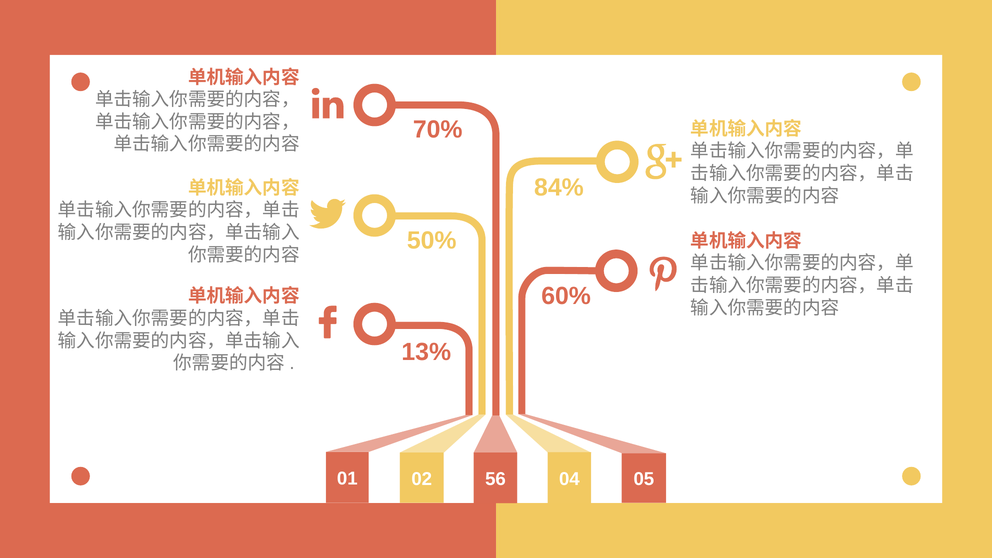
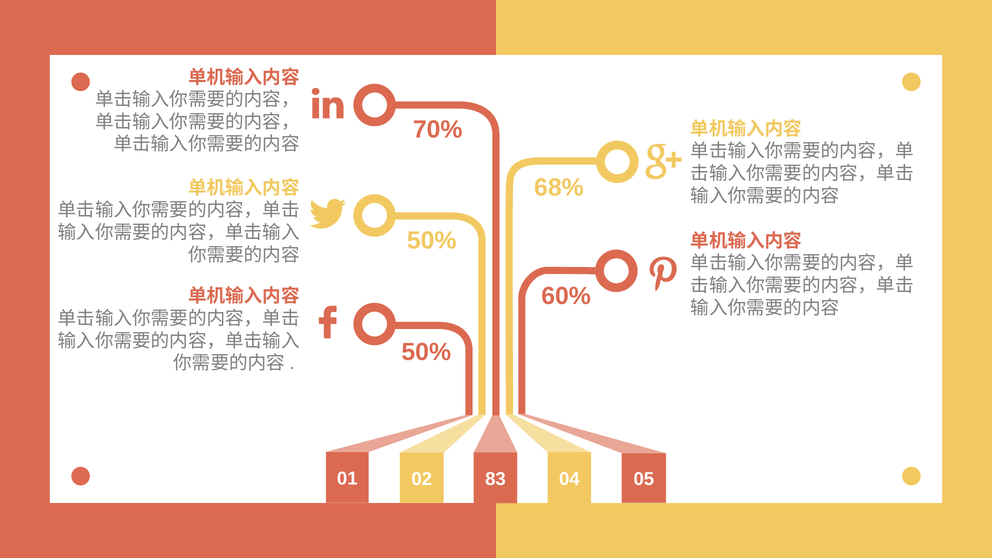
84%: 84% -> 68%
13% at (426, 352): 13% -> 50%
56: 56 -> 83
